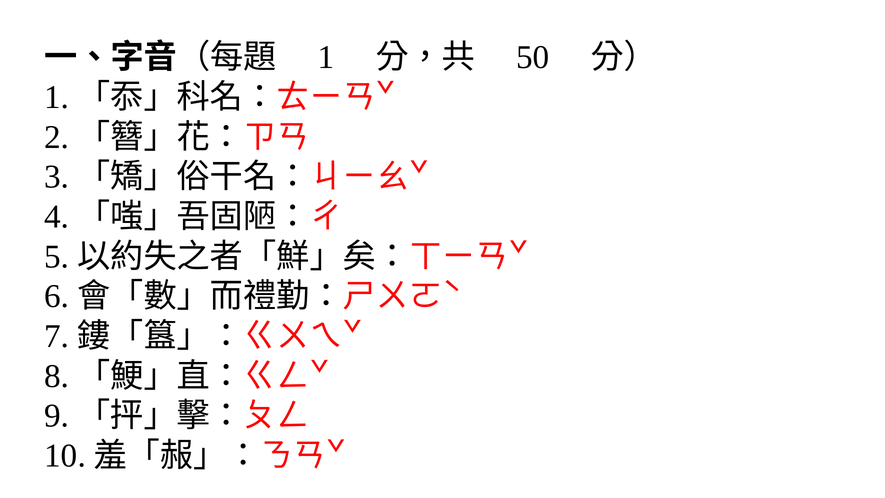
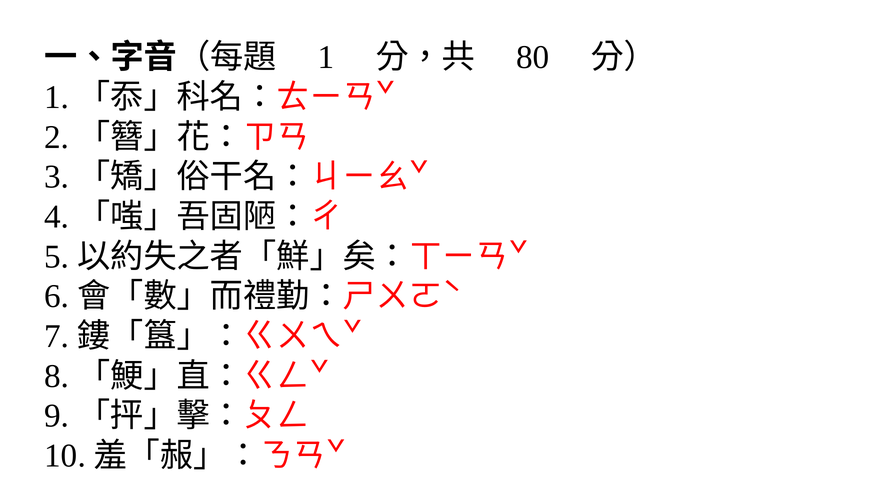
50: 50 -> 80
